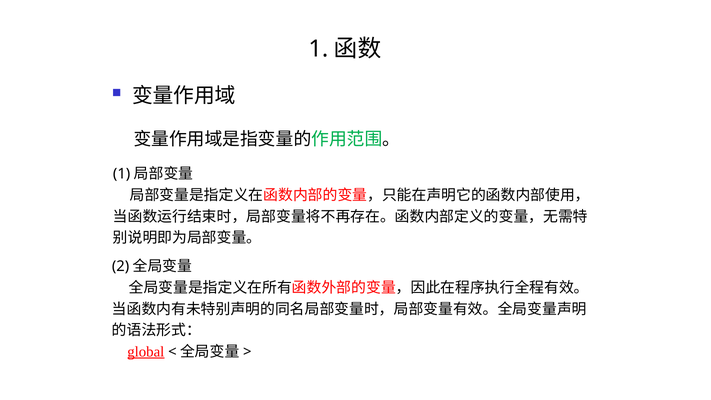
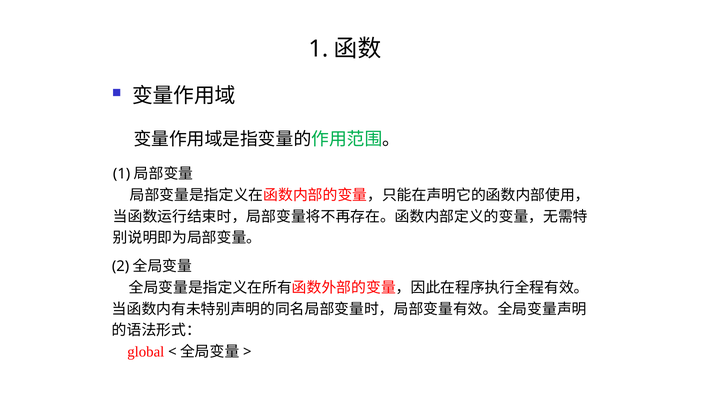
global underline: present -> none
